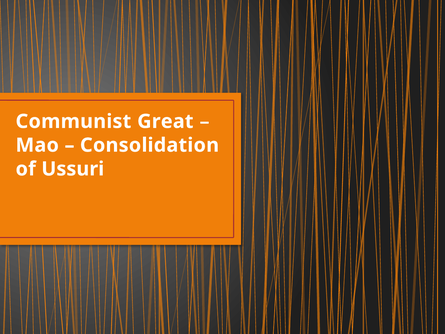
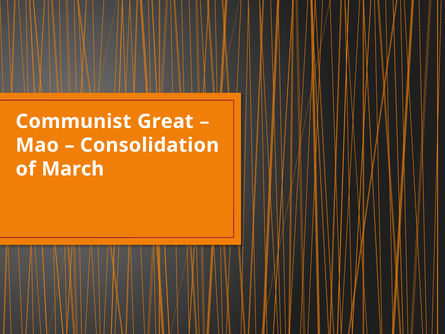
Ussuri: Ussuri -> March
